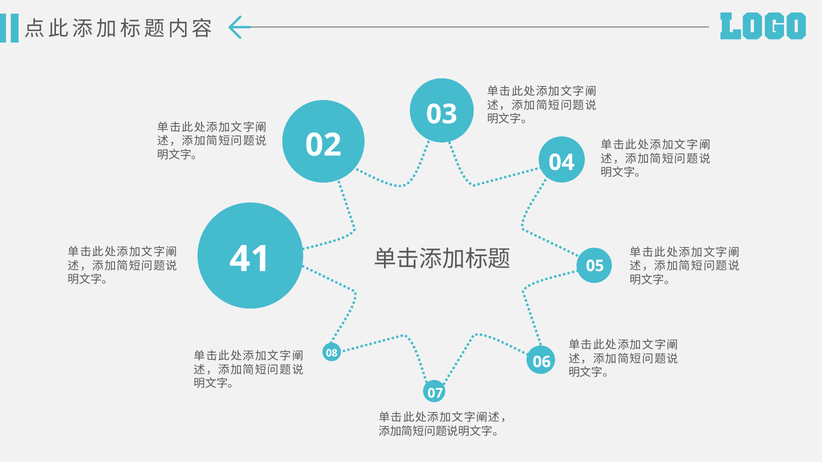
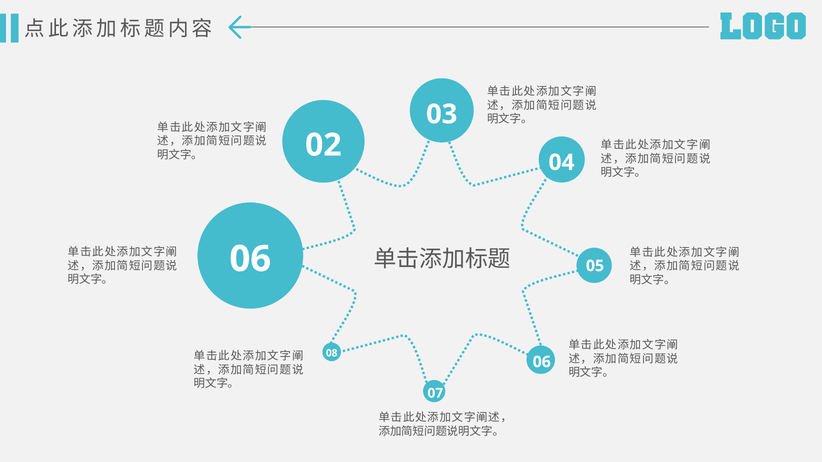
41 at (250, 259): 41 -> 06
